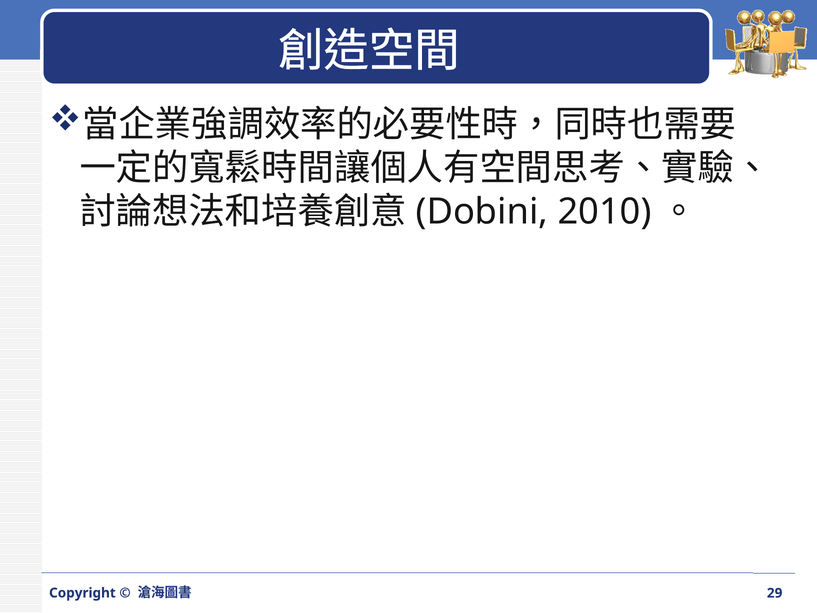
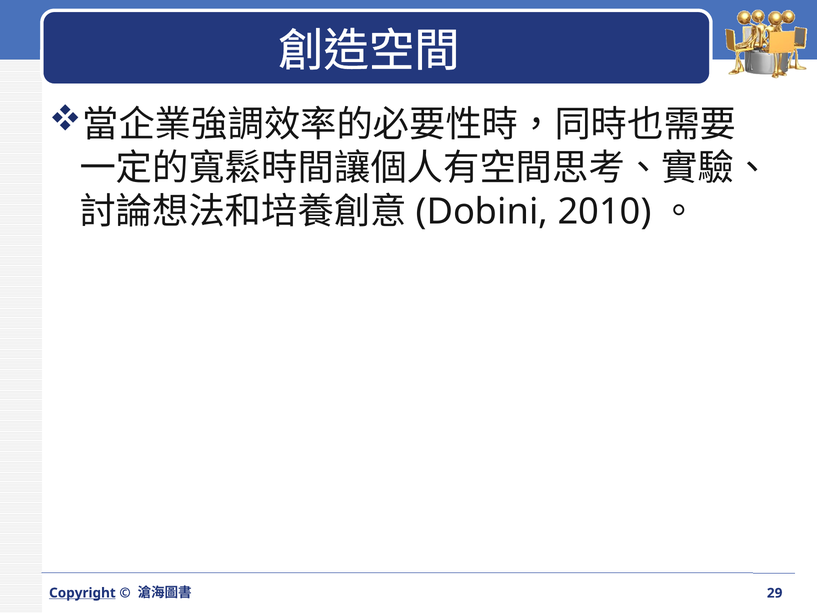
Copyright underline: none -> present
